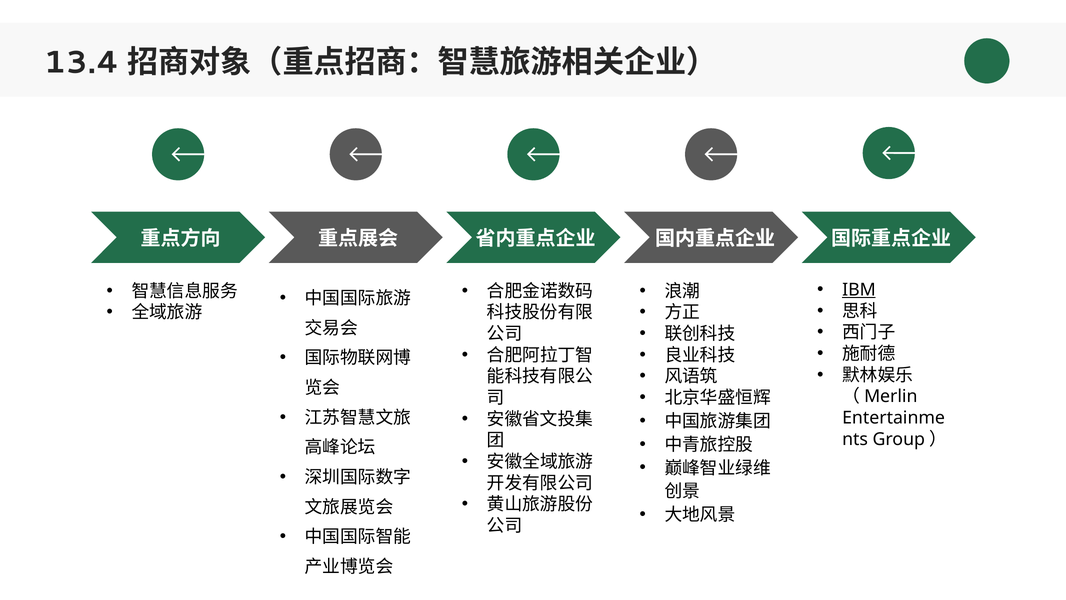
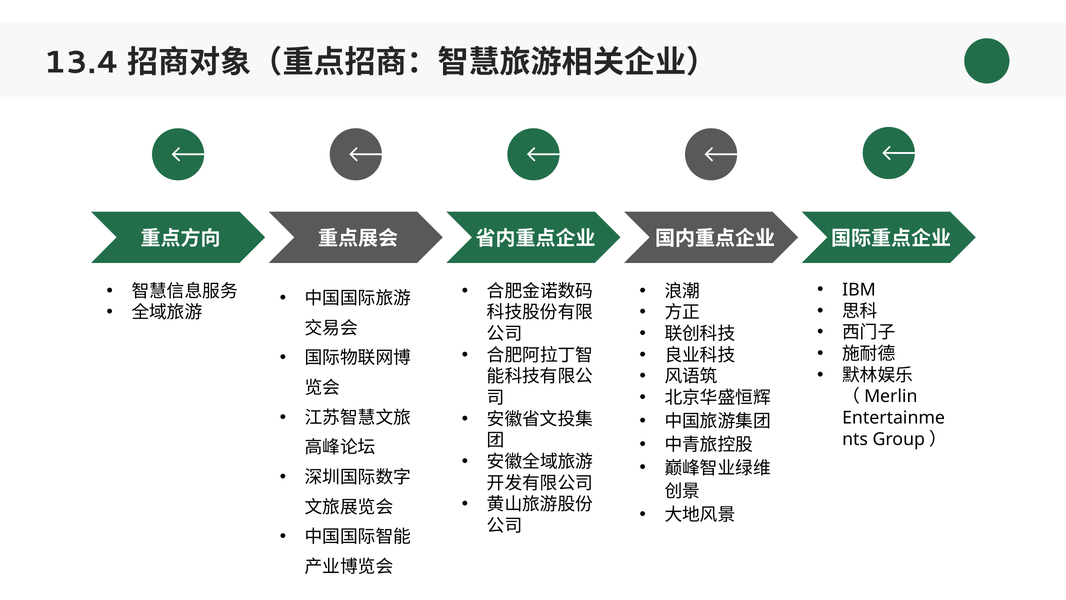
IBM underline: present -> none
